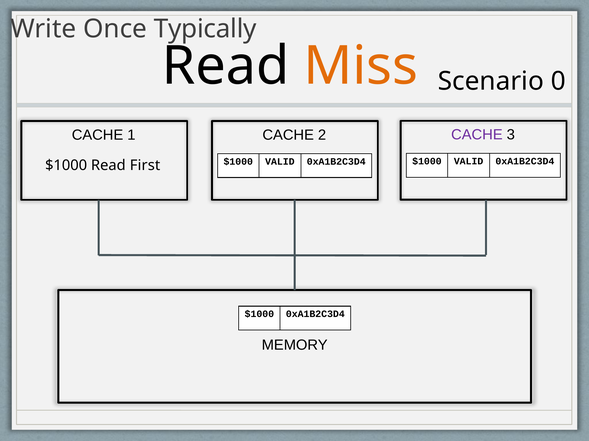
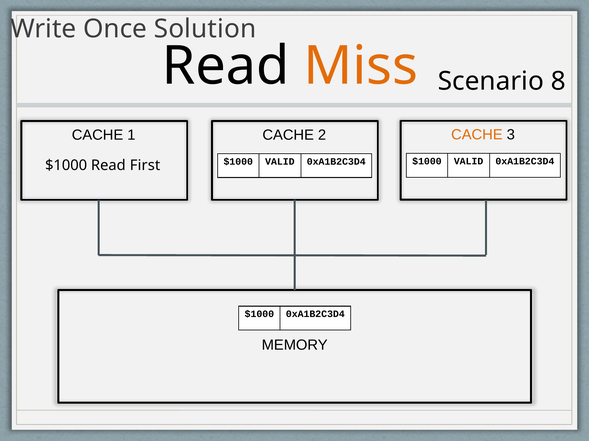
Typically: Typically -> Solution
0: 0 -> 8
CACHE at (477, 135) colour: purple -> orange
